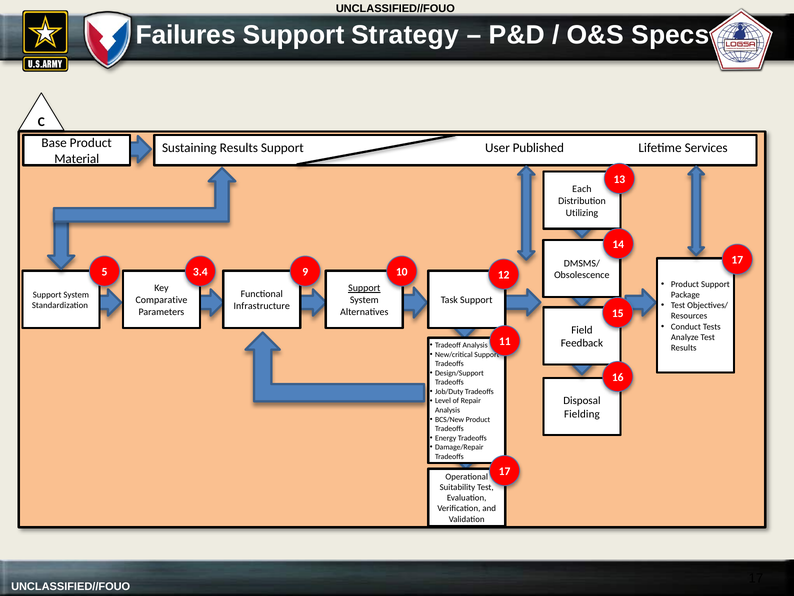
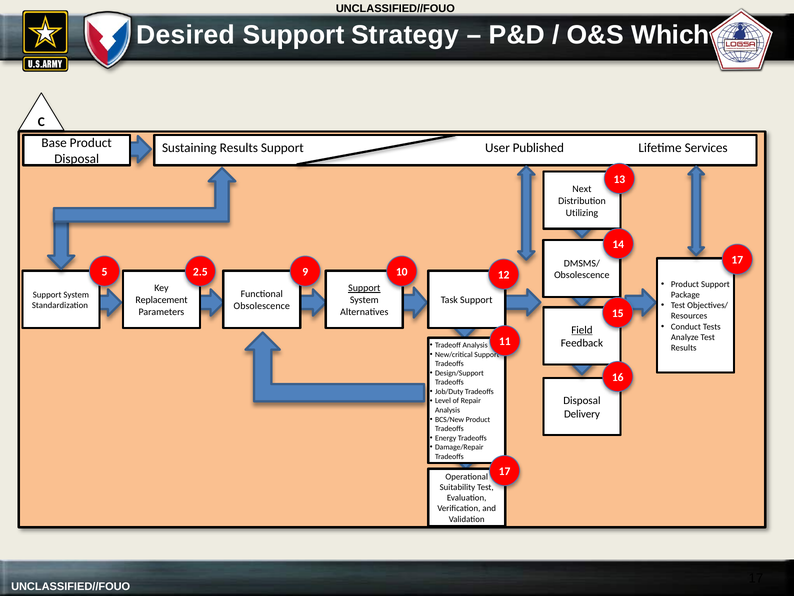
Failures: Failures -> Desired
Specs: Specs -> Which
Material at (77, 159): Material -> Disposal
Each: Each -> Next
3.4: 3.4 -> 2.5
Comparative: Comparative -> Replacement
Infrastructure at (262, 306): Infrastructure -> Obsolescence
Field underline: none -> present
Fielding: Fielding -> Delivery
